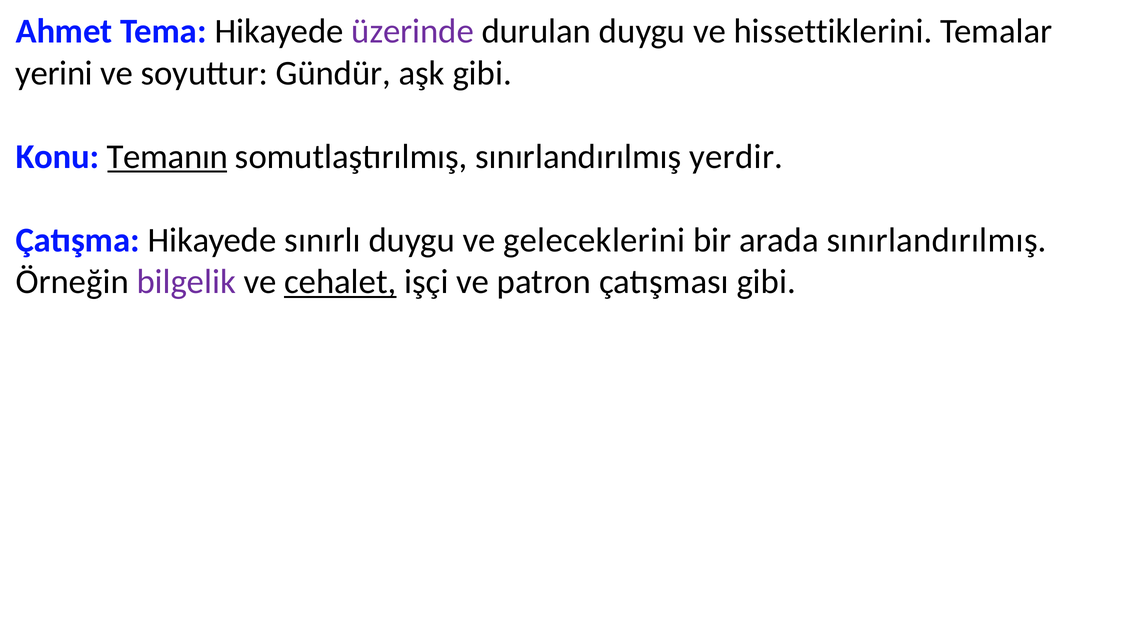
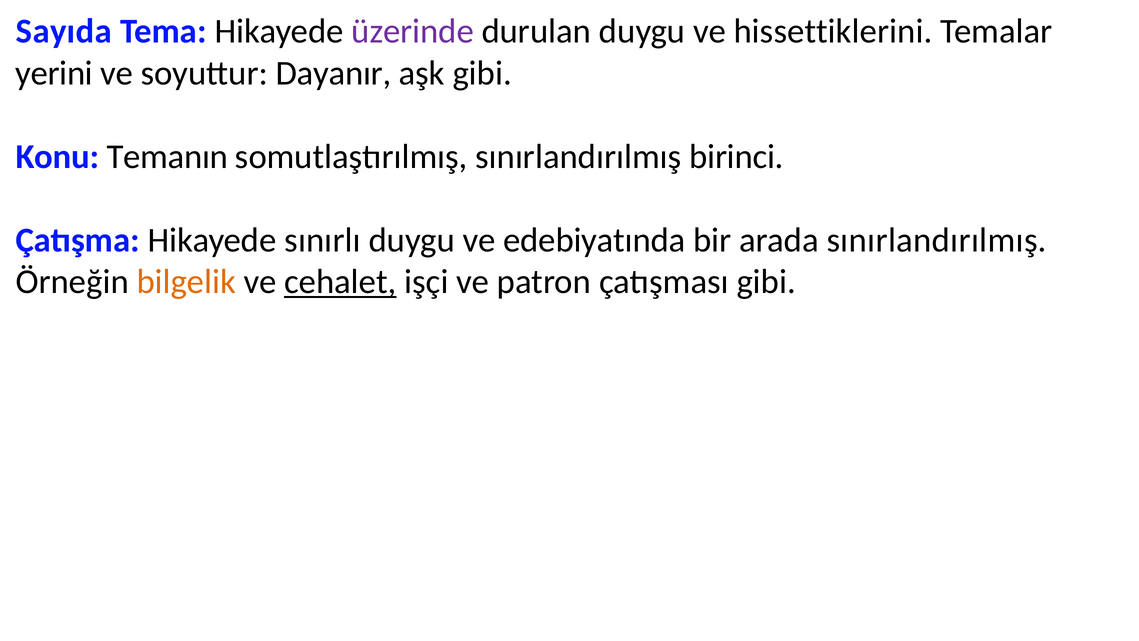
Ahmet: Ahmet -> Sayıda
Gündür: Gündür -> Dayanır
Temanın underline: present -> none
yerdir: yerdir -> birinci
geleceklerini: geleceklerini -> edebiyatında
bilgelik colour: purple -> orange
